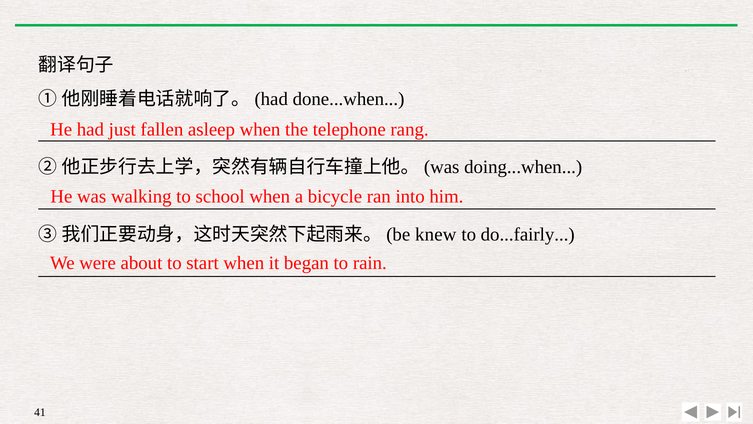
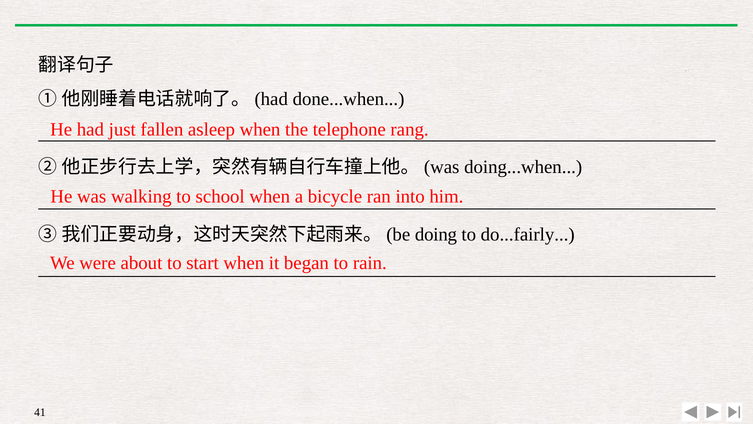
knew: knew -> doing
